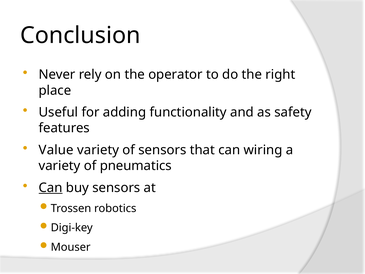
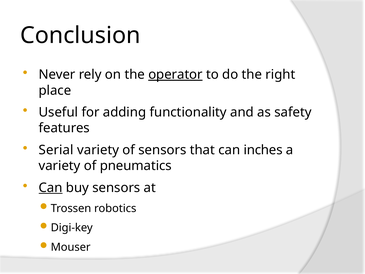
operator underline: none -> present
Value: Value -> Serial
wiring: wiring -> inches
